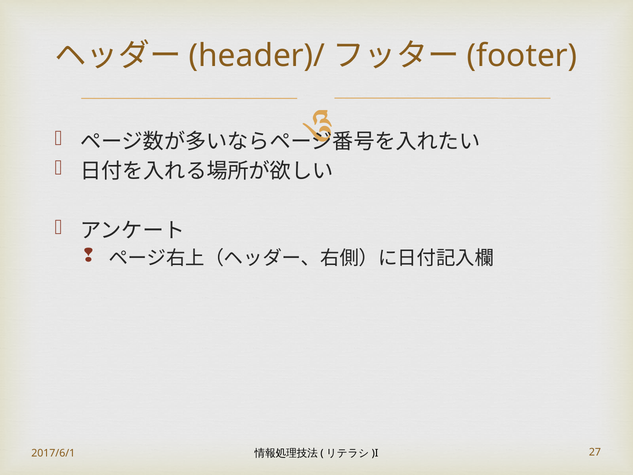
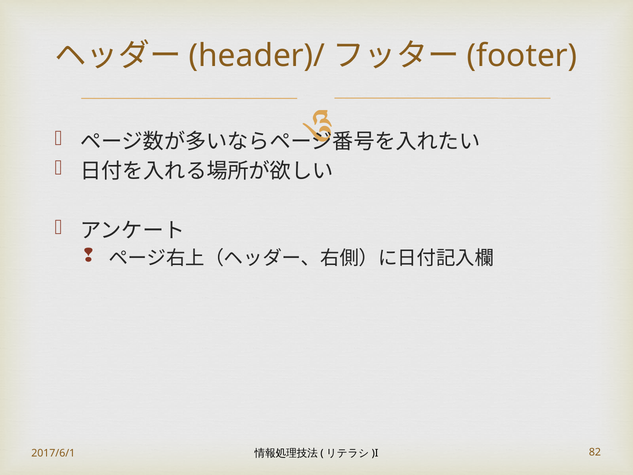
27: 27 -> 82
